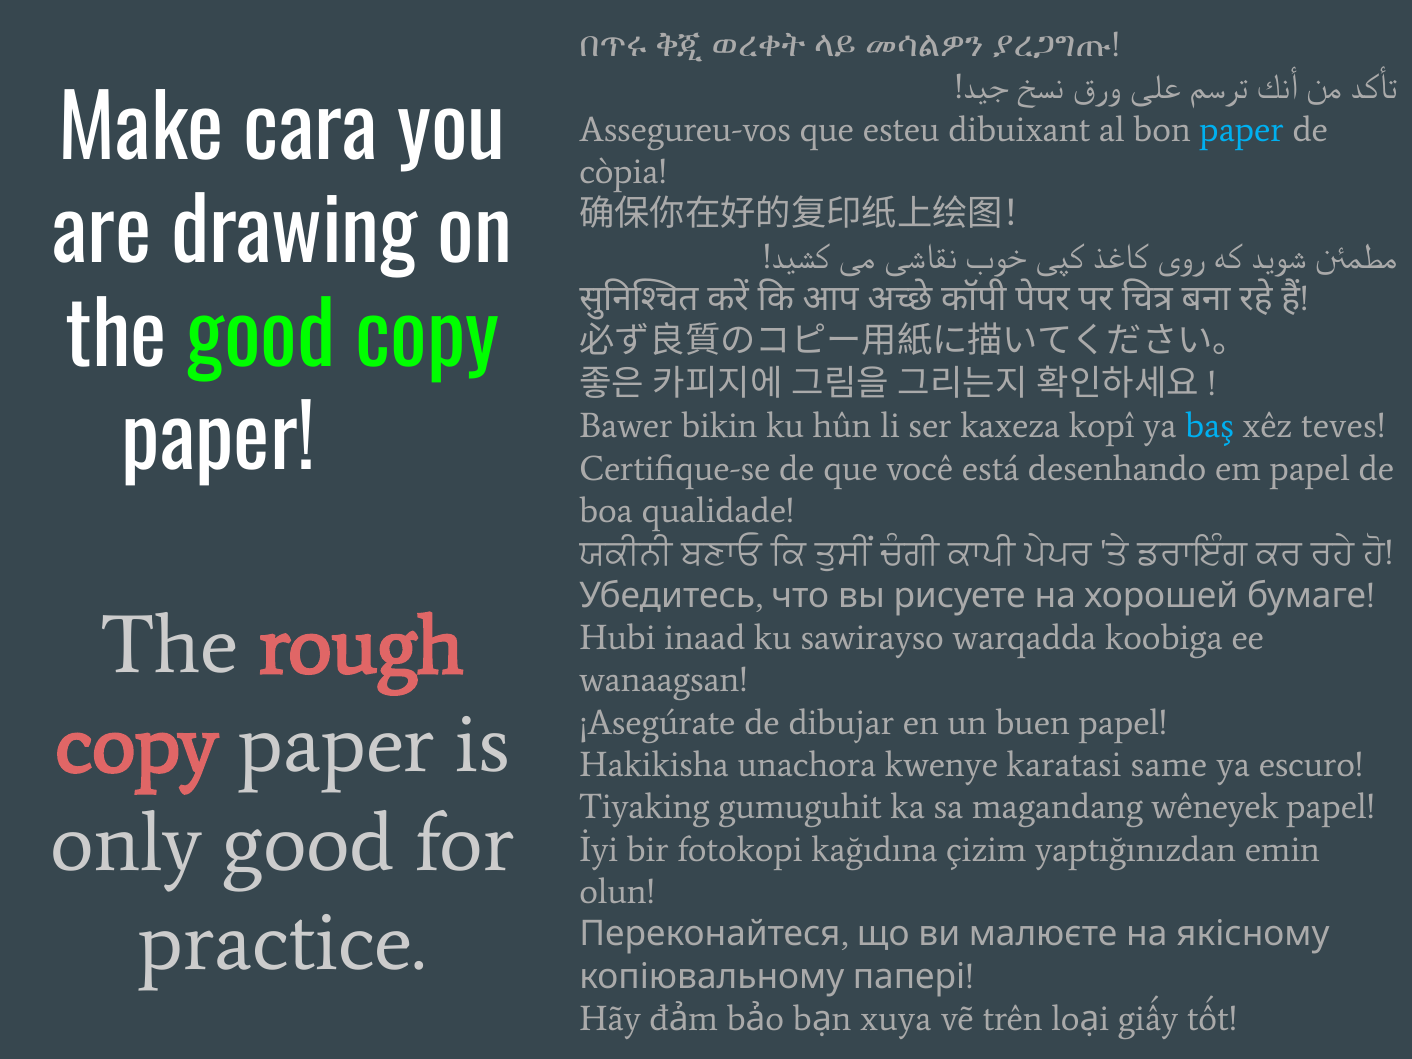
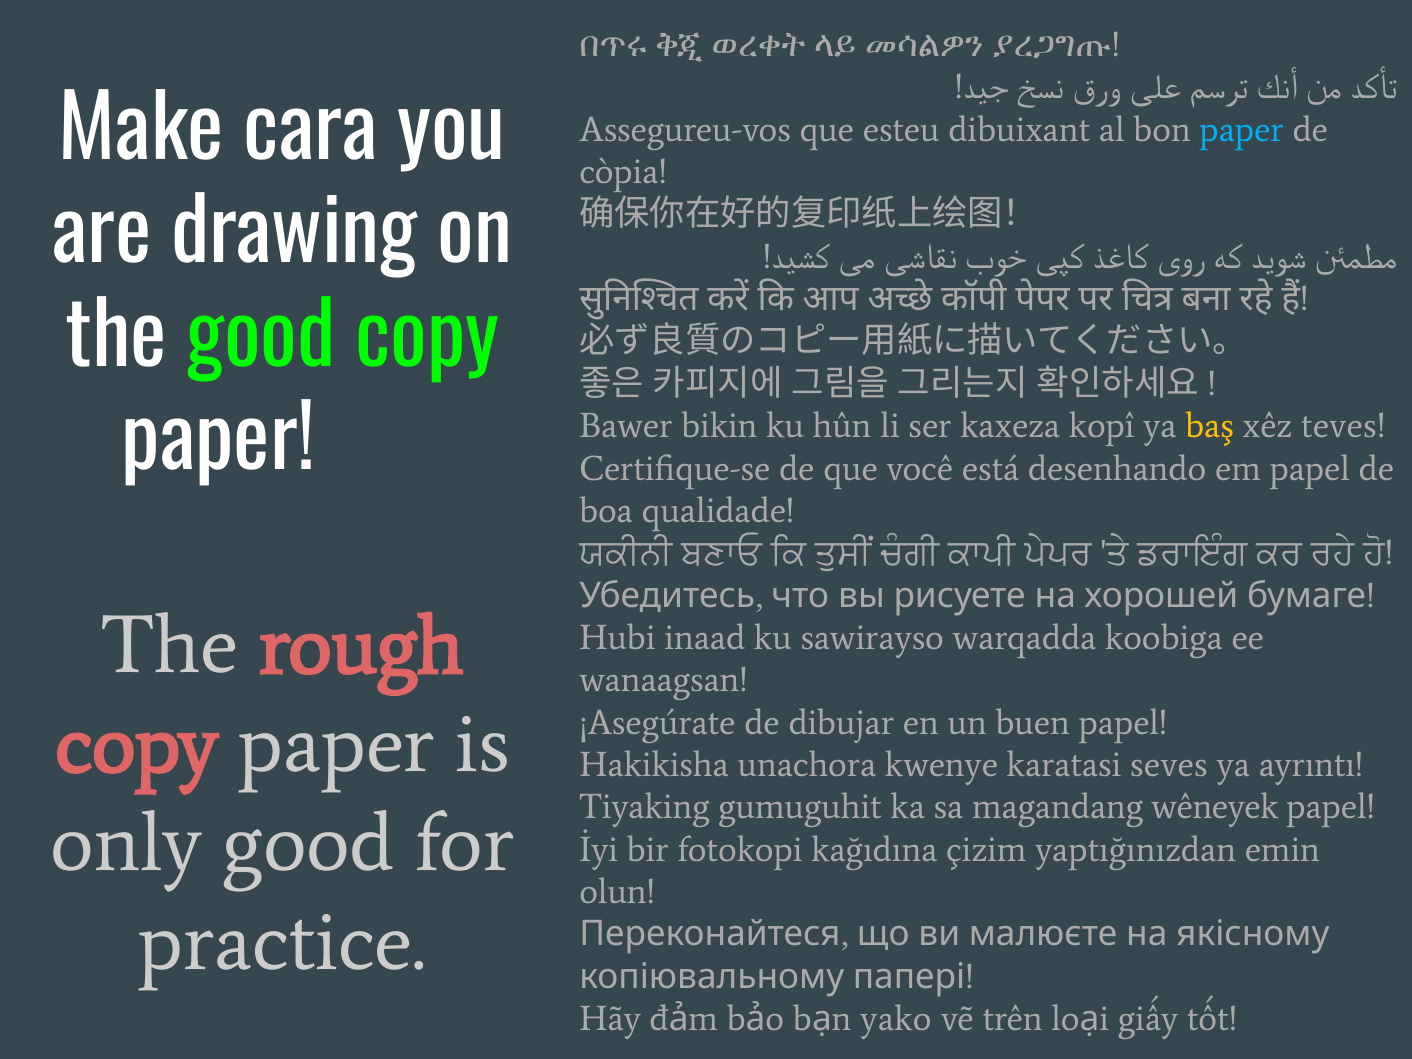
baş colour: light blue -> yellow
same: same -> seves
escuro: escuro -> ayrıntı
xuya: xuya -> yako
